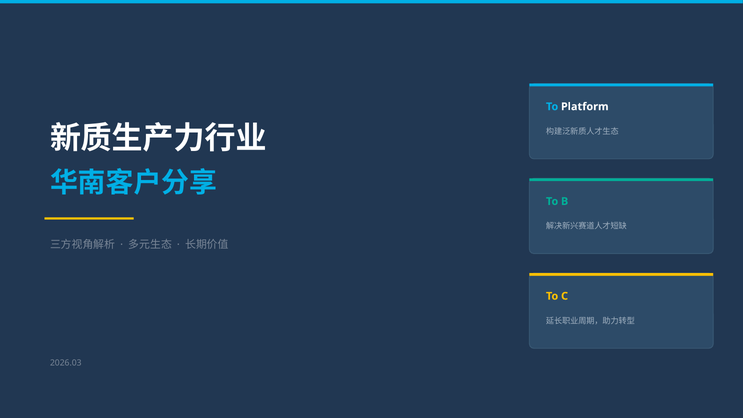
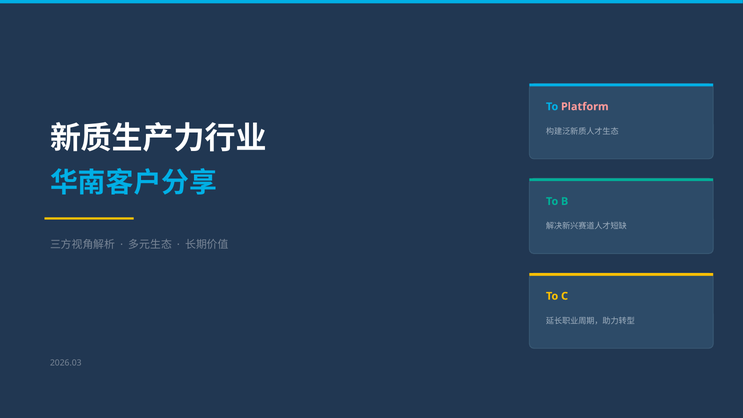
Platform colour: white -> pink
